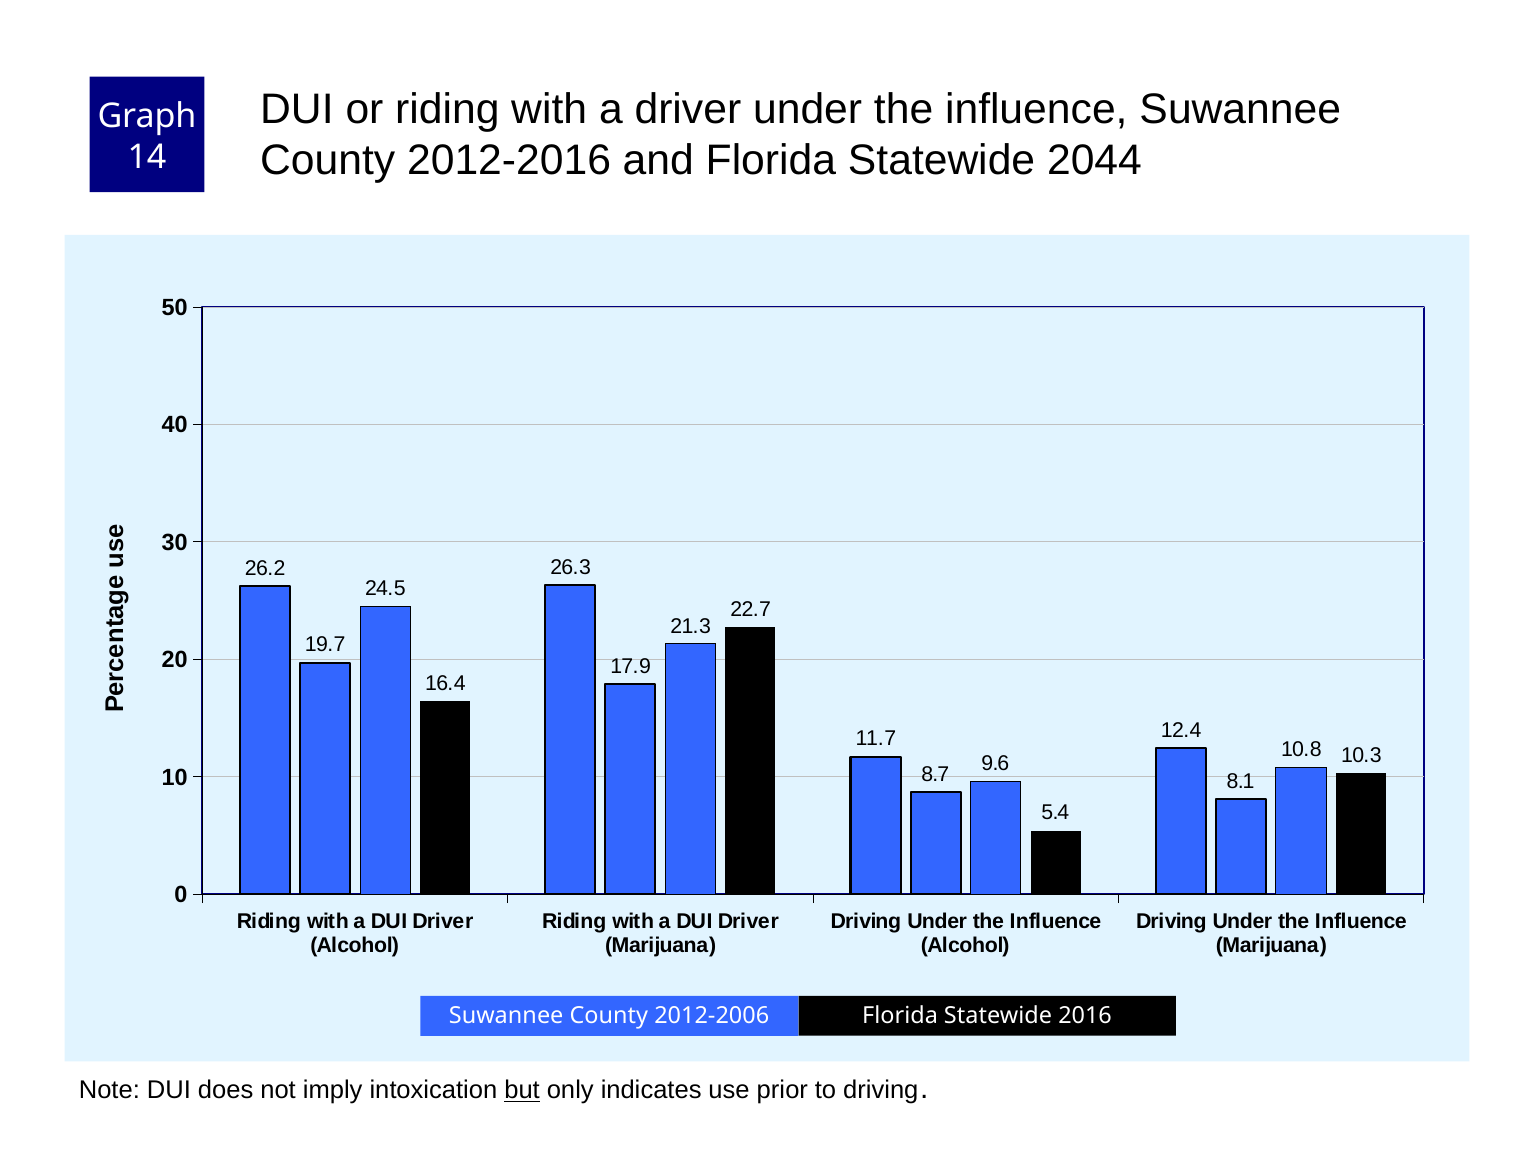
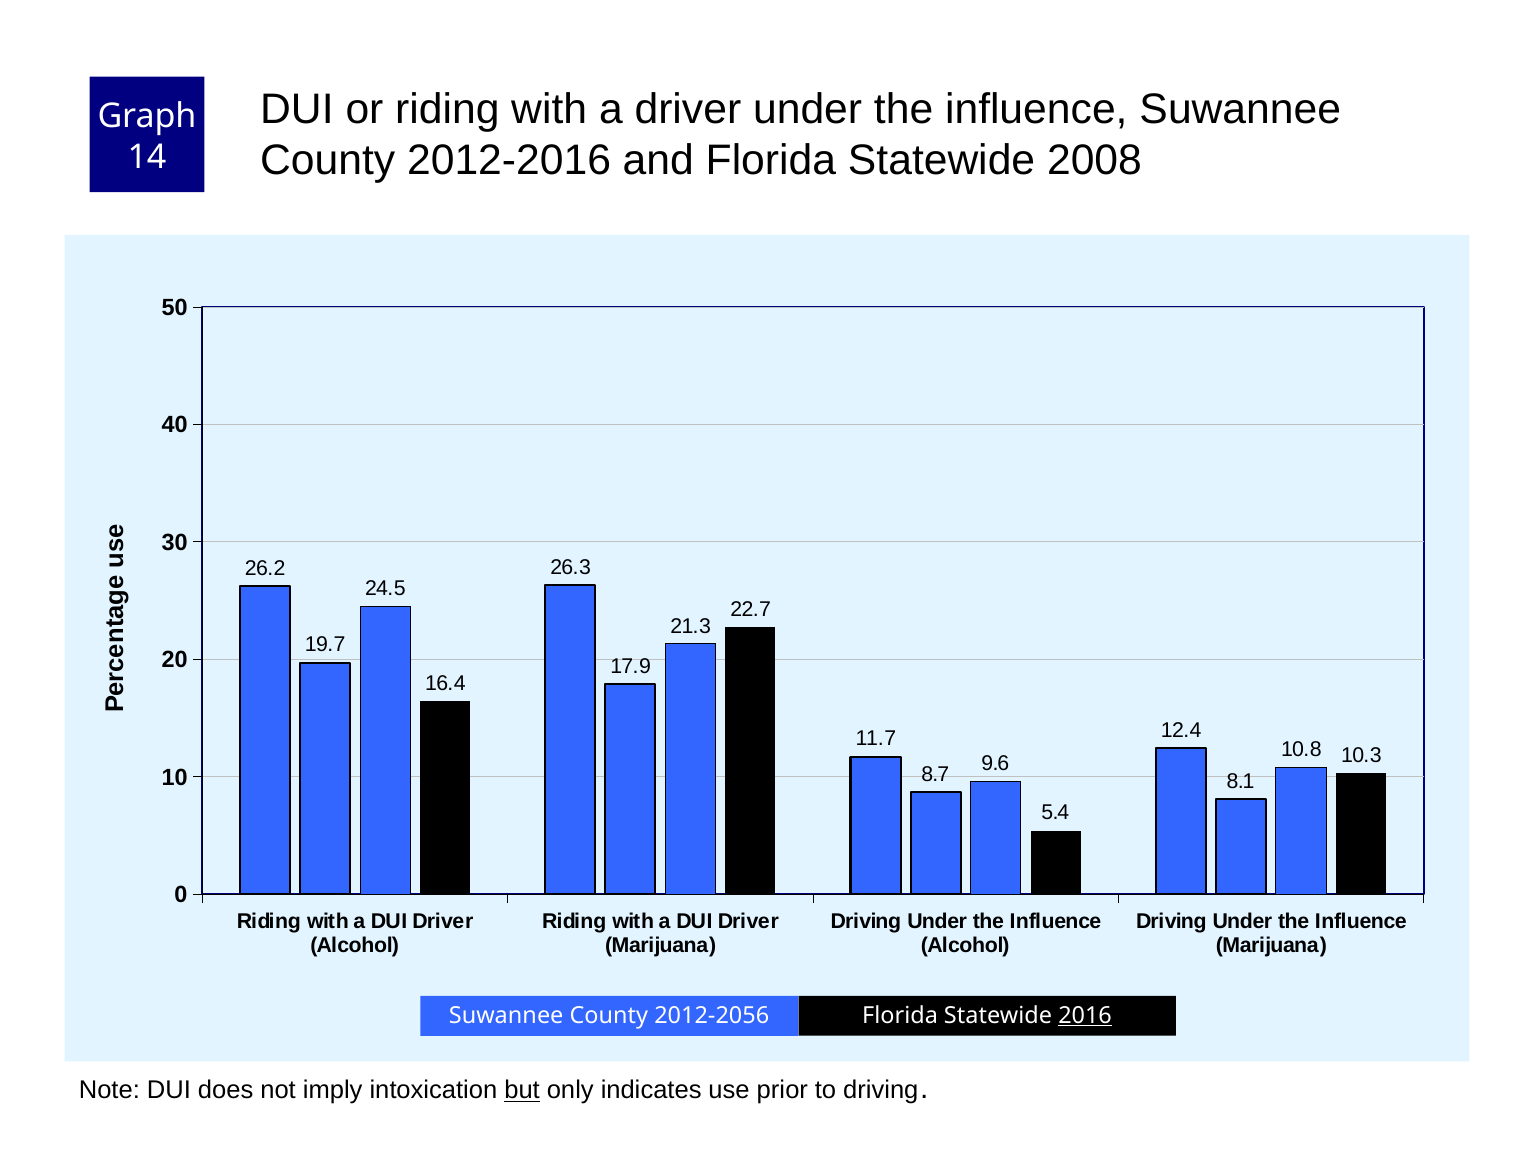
2044: 2044 -> 2008
2012-2006: 2012-2006 -> 2012-2056
2016 underline: none -> present
